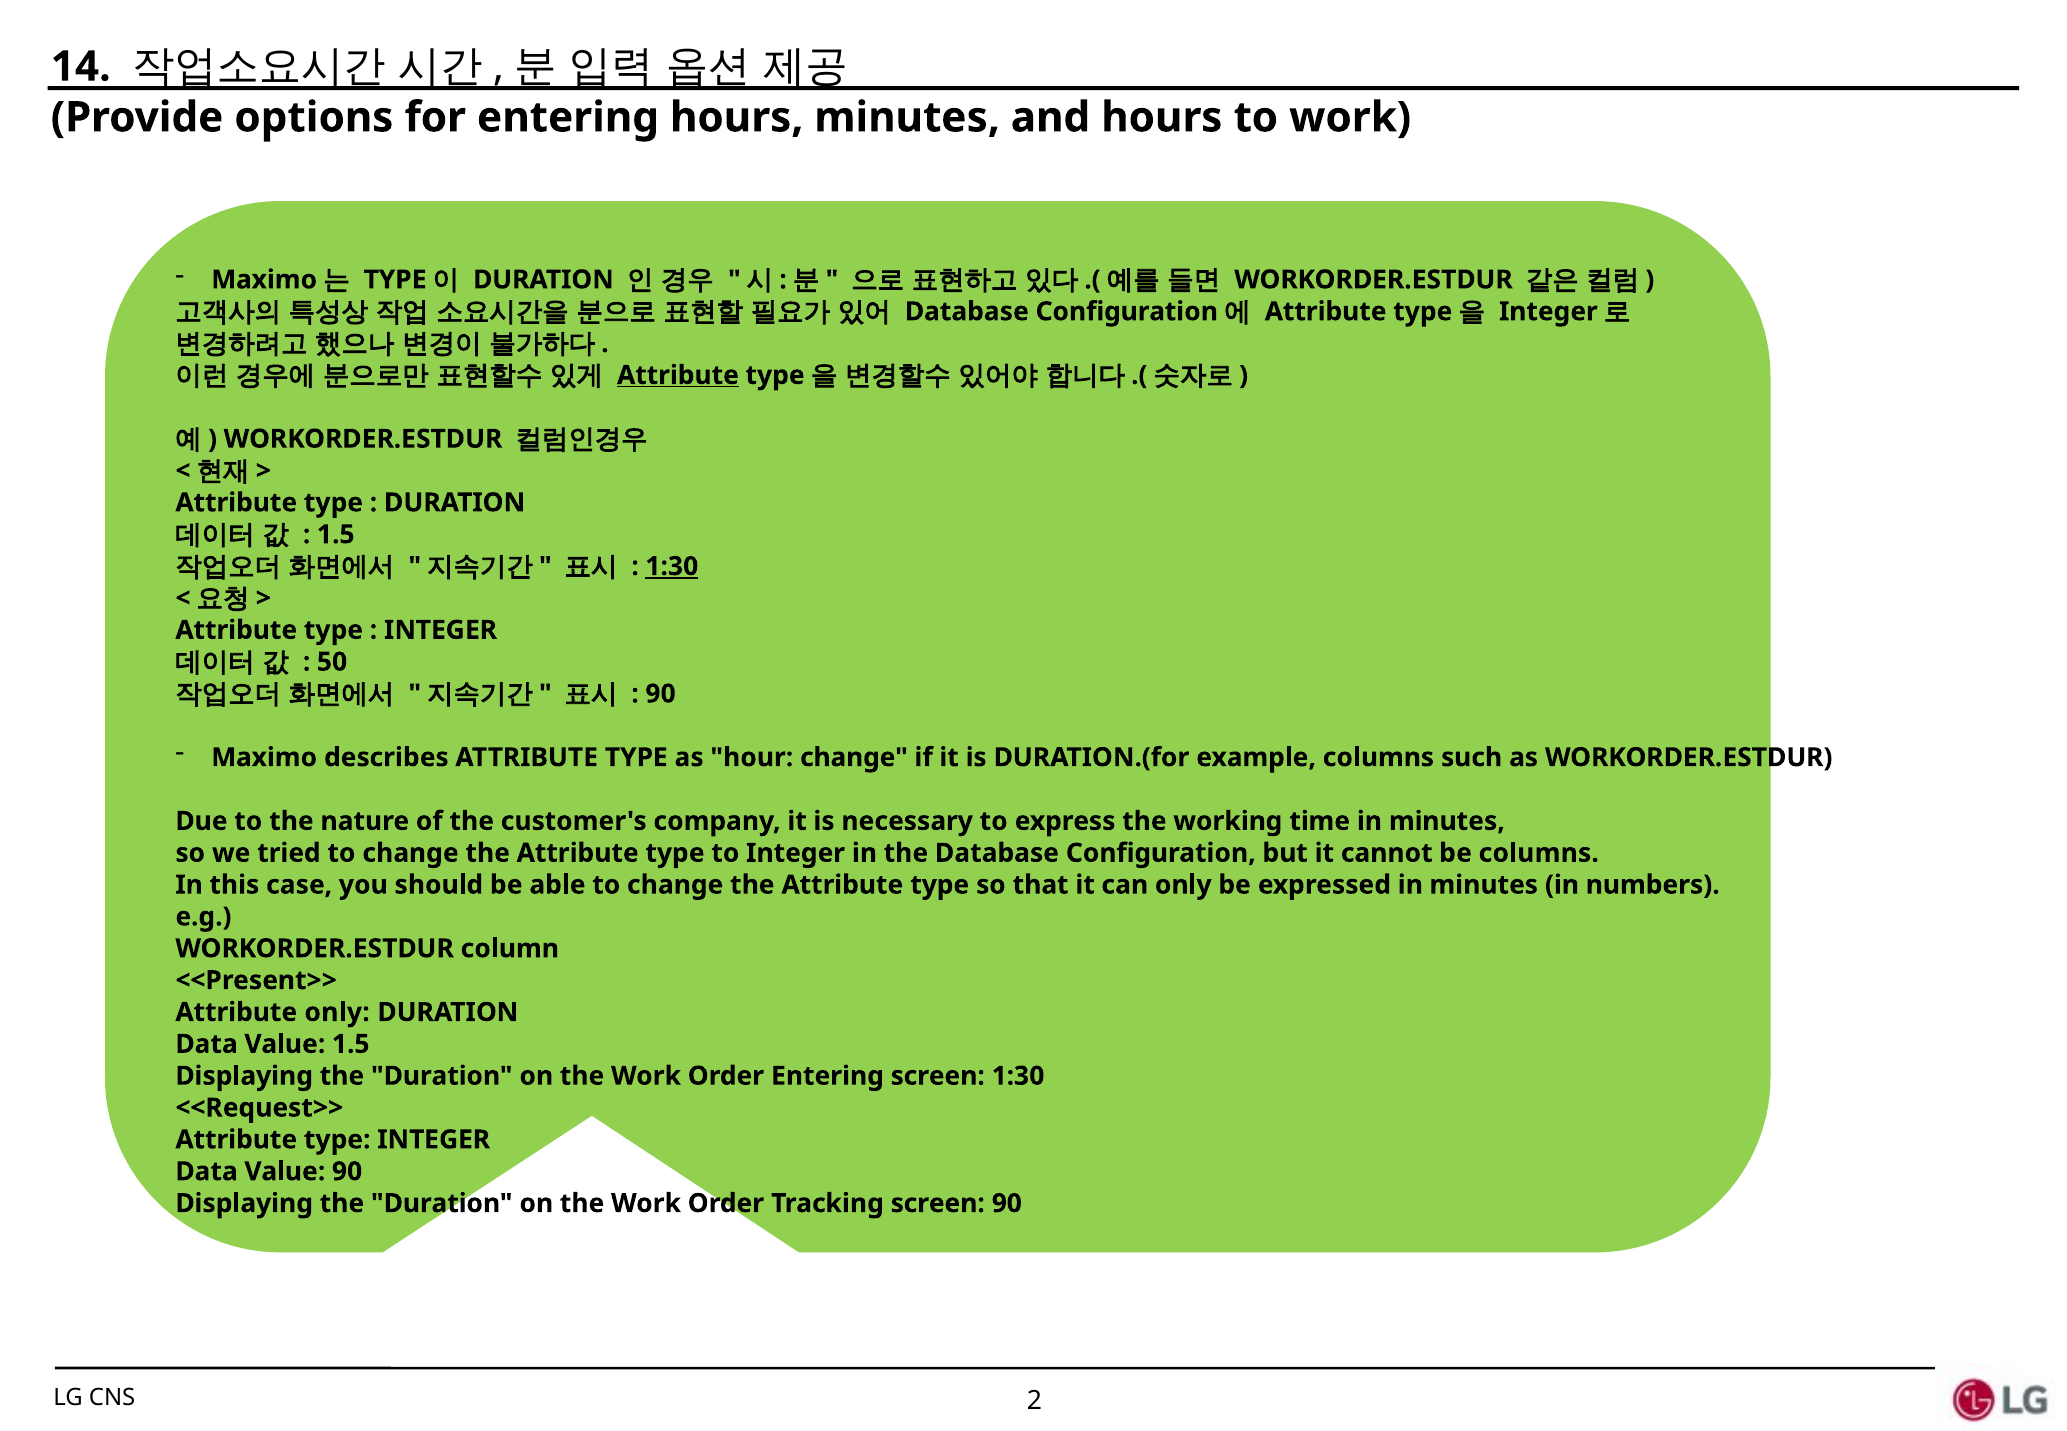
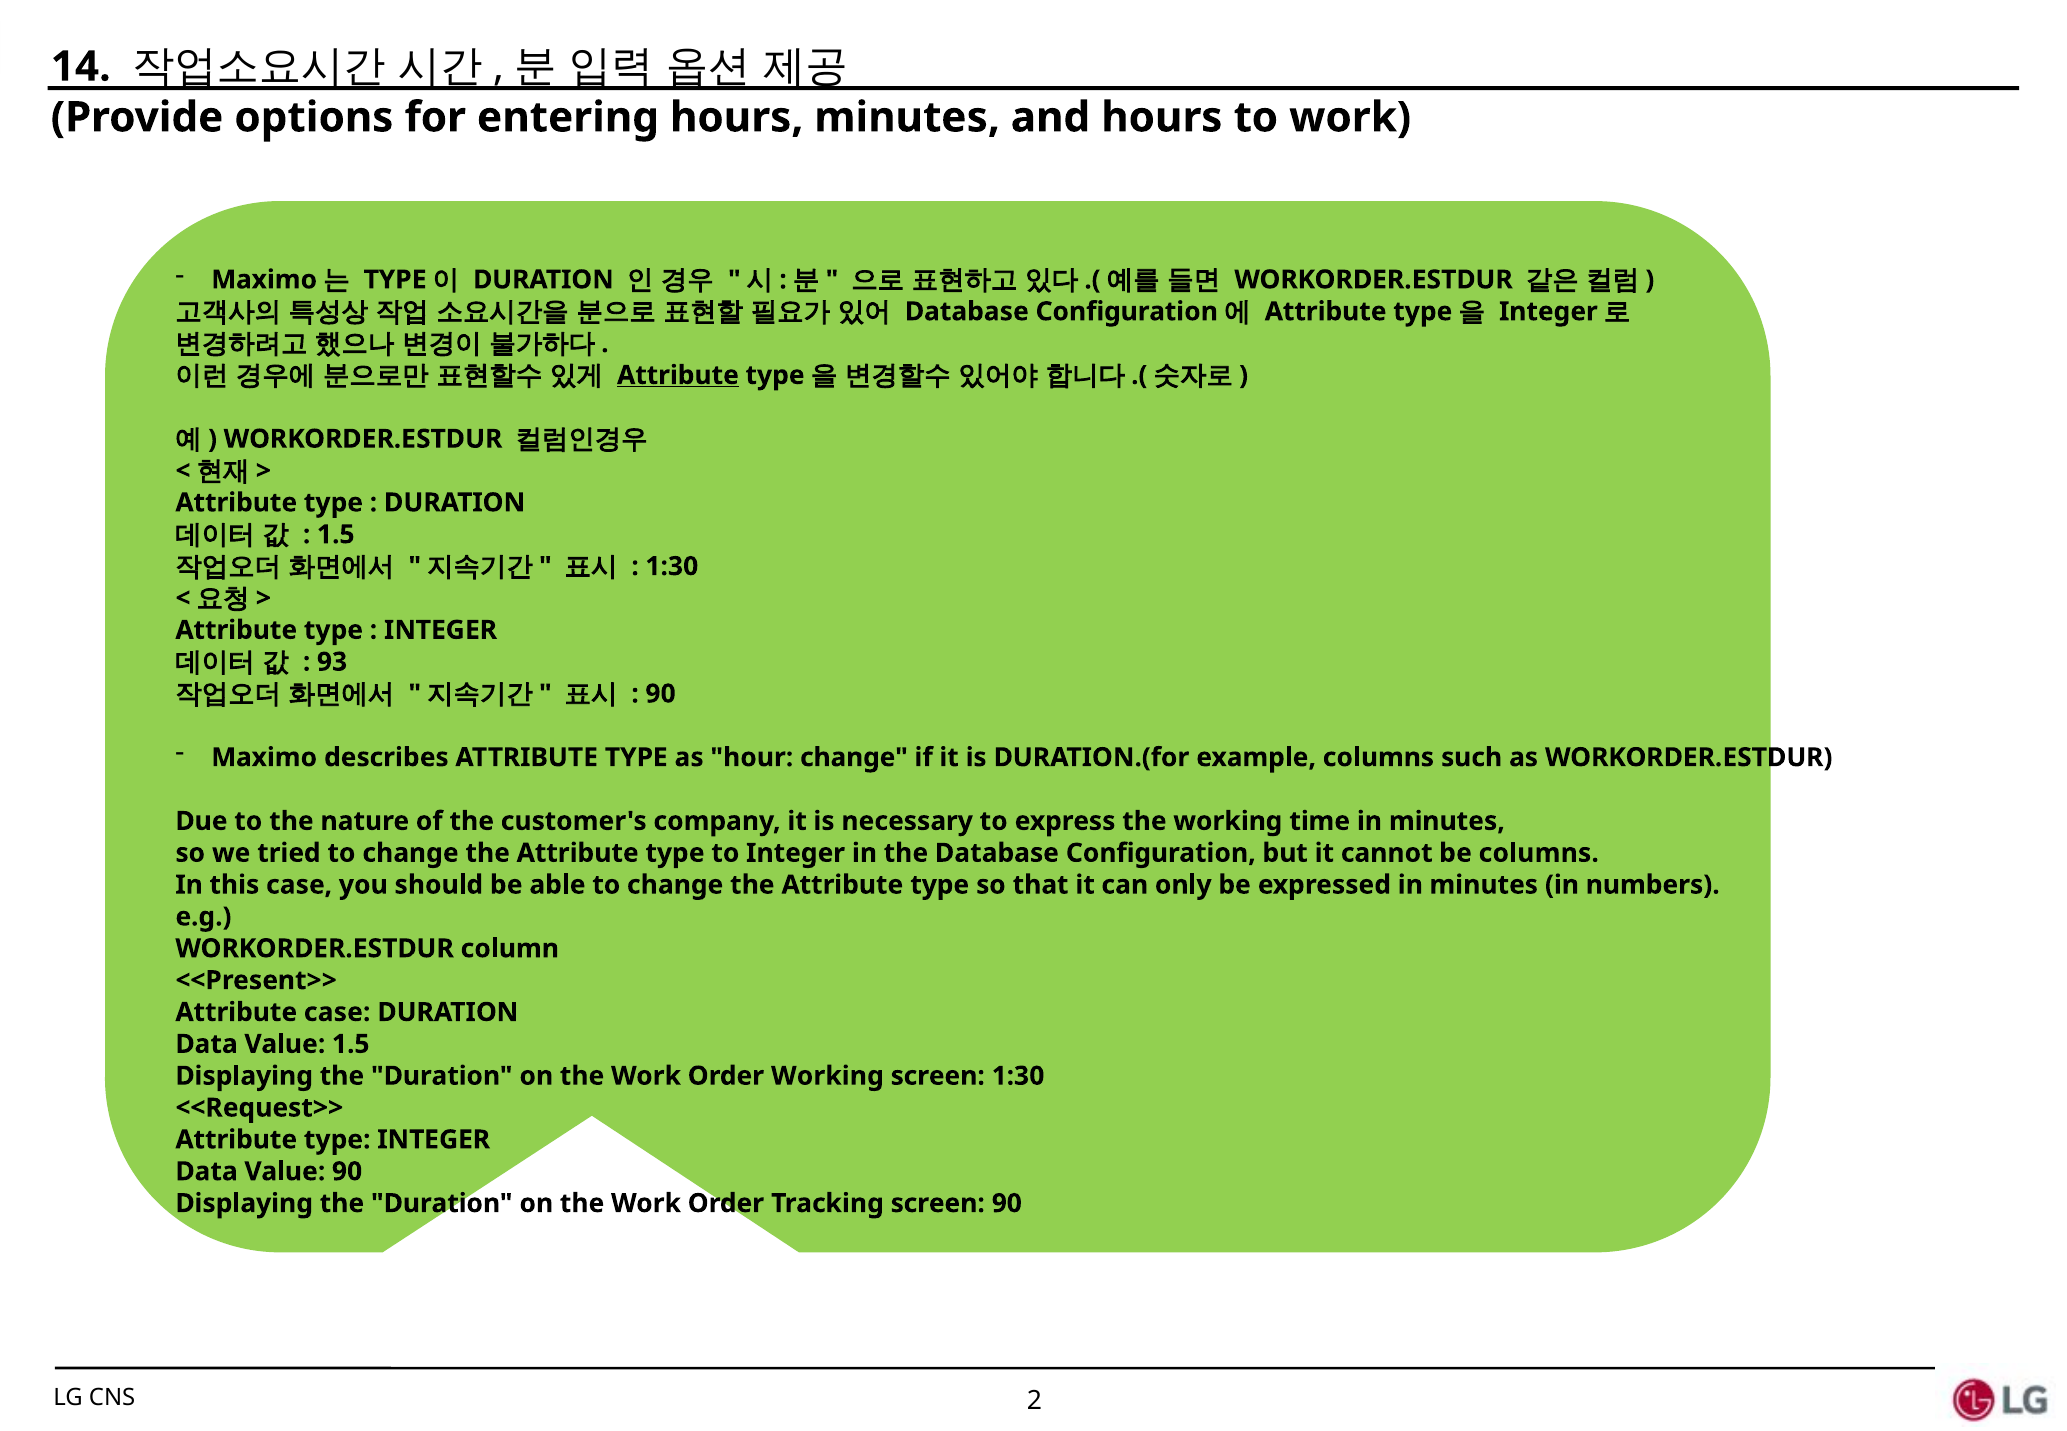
1:30 at (672, 566) underline: present -> none
50: 50 -> 93
Attribute only: only -> case
Order Entering: Entering -> Working
